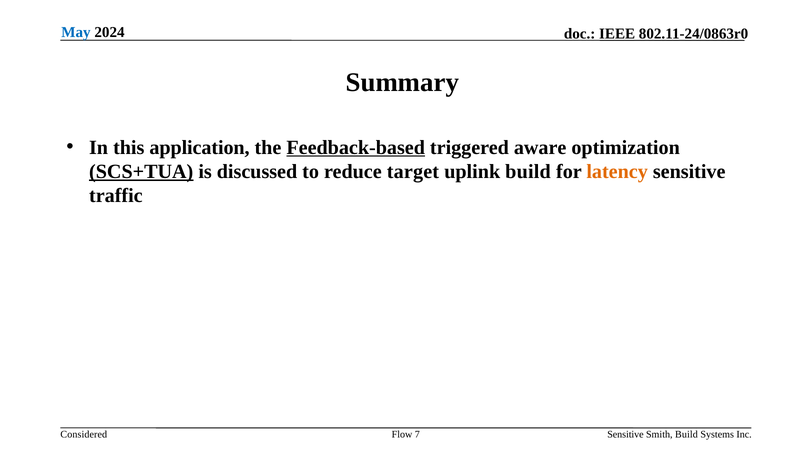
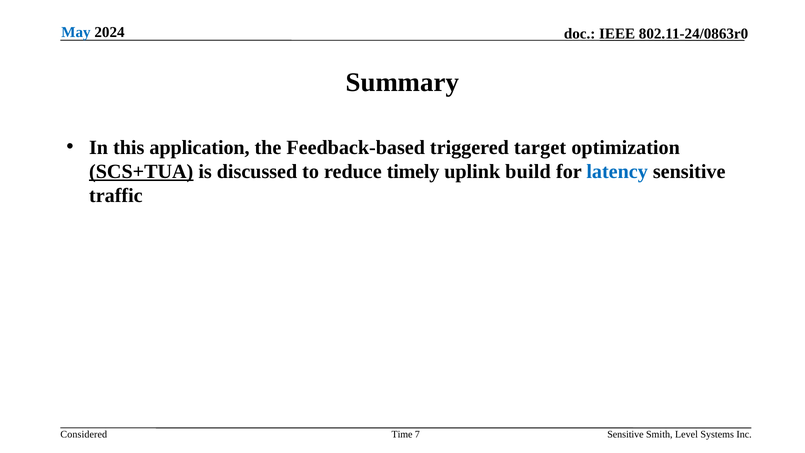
Feedback-based underline: present -> none
aware: aware -> target
target: target -> timely
latency colour: orange -> blue
Flow: Flow -> Time
Smith Build: Build -> Level
